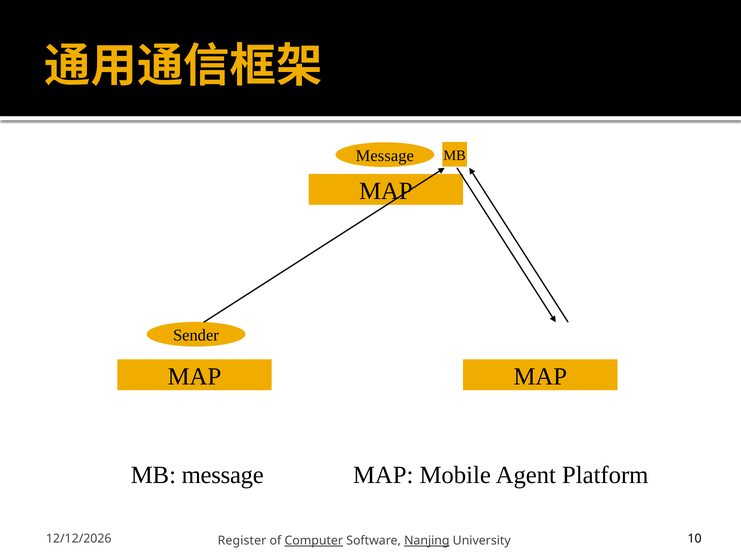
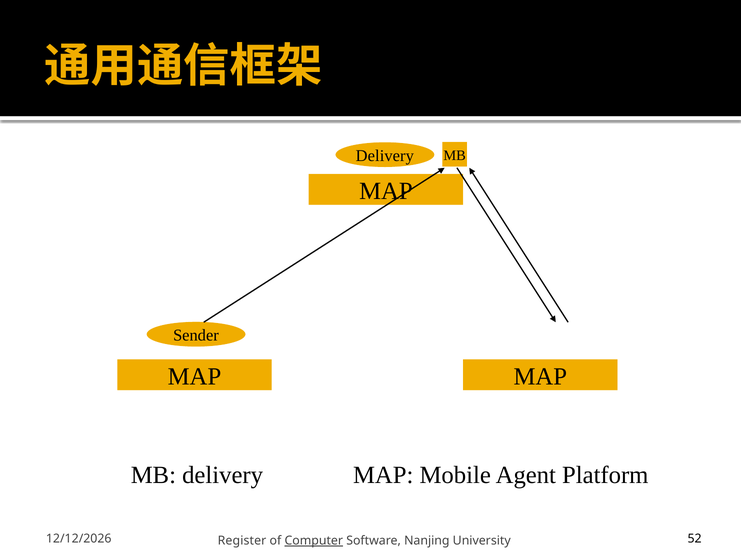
Message at (385, 156): Message -> Delivery
MB message: message -> delivery
Nanjing underline: present -> none
10: 10 -> 52
